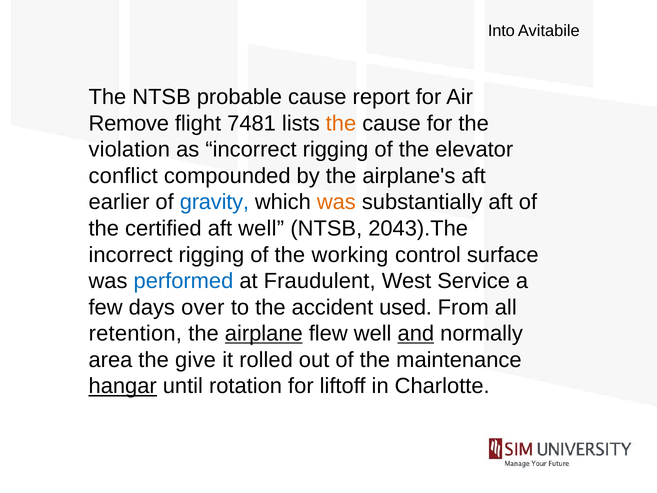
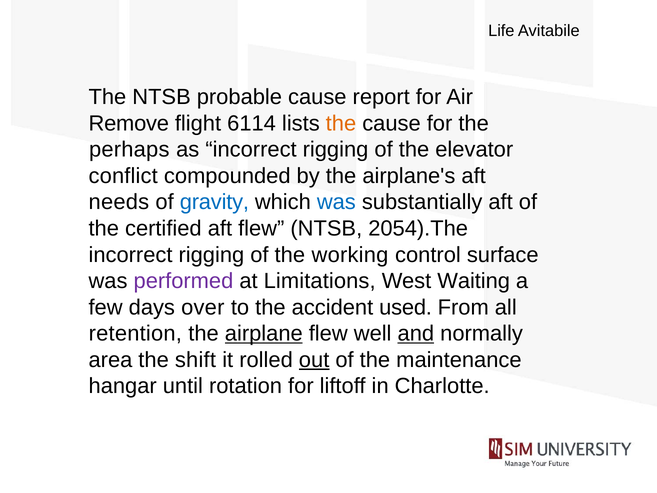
Into: Into -> Life
7481: 7481 -> 6114
violation: violation -> perhaps
earlier: earlier -> needs
was at (336, 202) colour: orange -> blue
aft well: well -> flew
2043).The: 2043).The -> 2054).The
performed colour: blue -> purple
Fraudulent: Fraudulent -> Limitations
Service: Service -> Waiting
give: give -> shift
out underline: none -> present
hangar underline: present -> none
